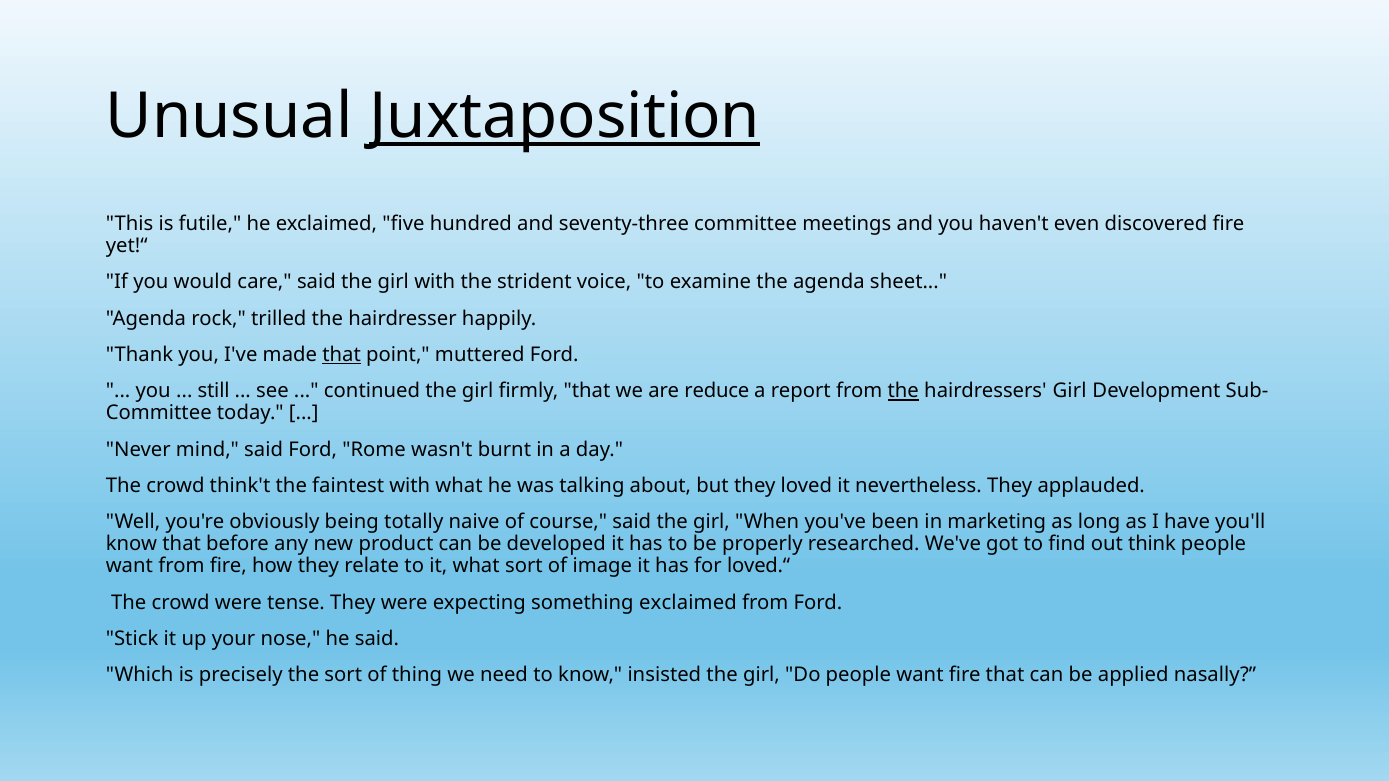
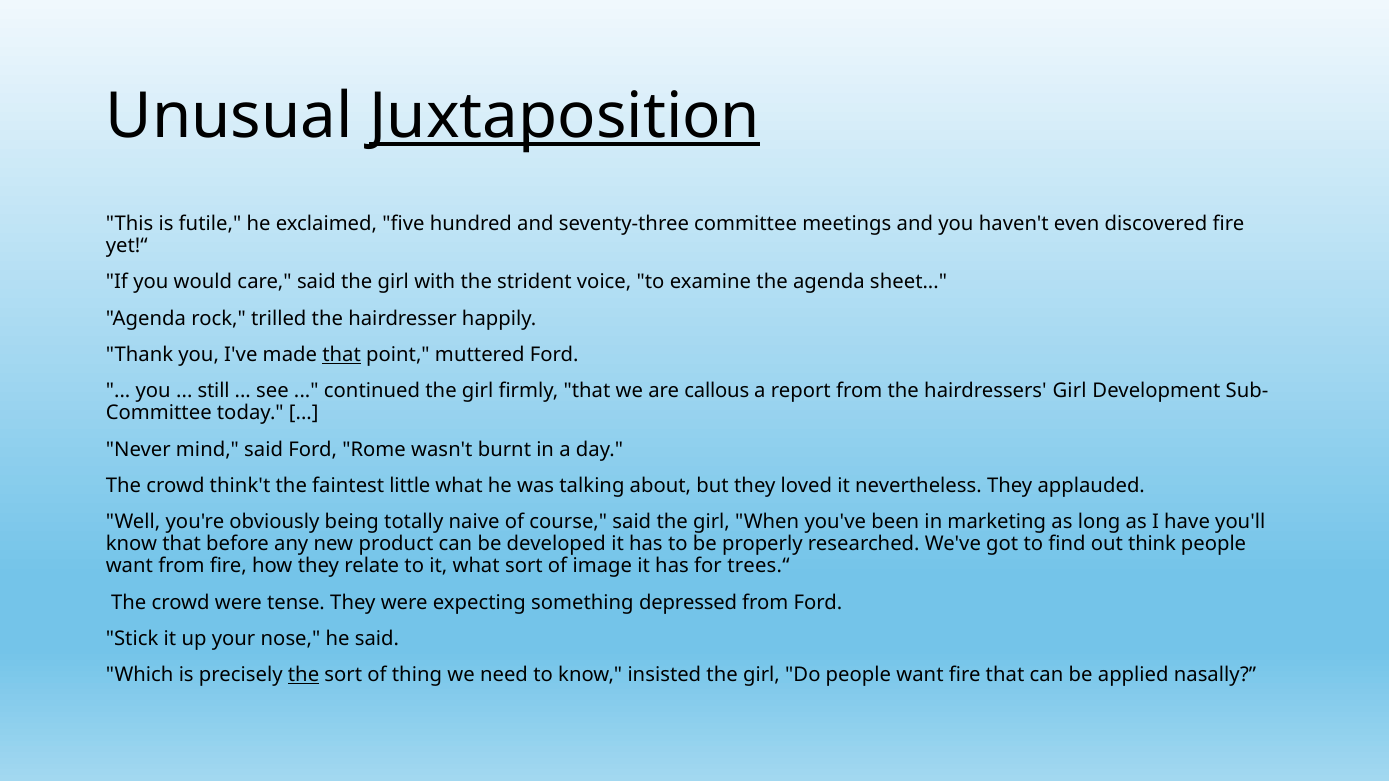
reduce: reduce -> callous
the at (903, 391) underline: present -> none
faintest with: with -> little
loved.“: loved.“ -> trees.“
something exclaimed: exclaimed -> depressed
the at (304, 675) underline: none -> present
